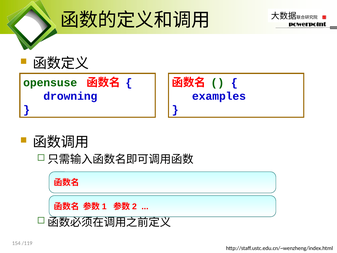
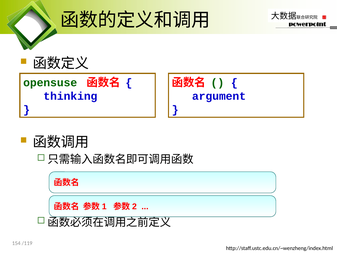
drowning: drowning -> thinking
examples: examples -> argument
